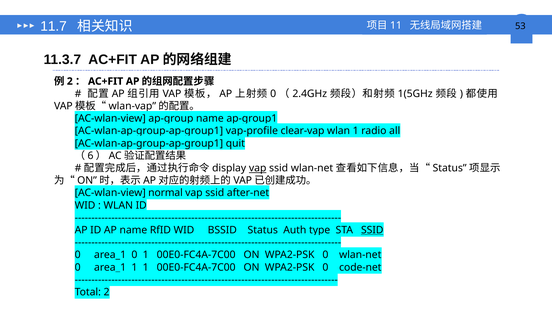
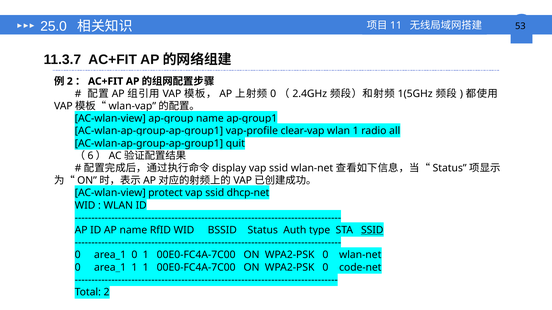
11.7: 11.7 -> 25.0
vap at (258, 168) underline: present -> none
normal: normal -> protect
after-net: after-net -> dhcp-net
